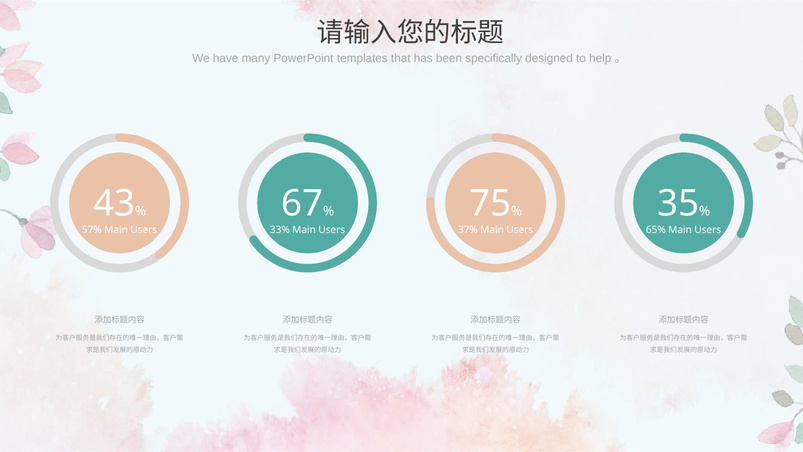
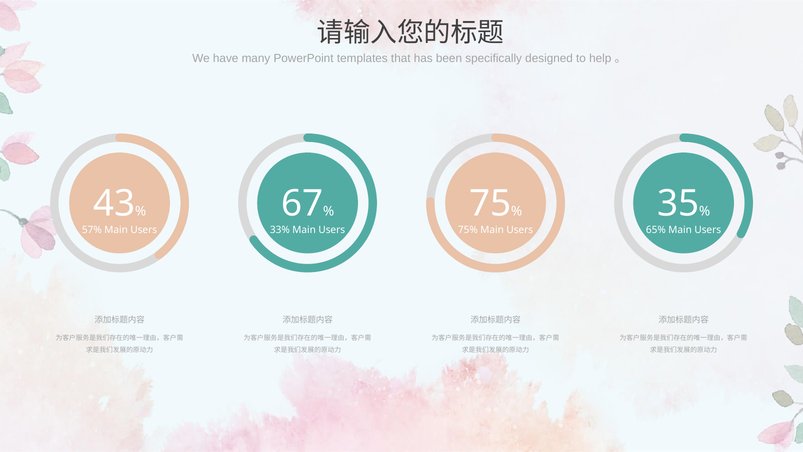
37%: 37% -> 75%
